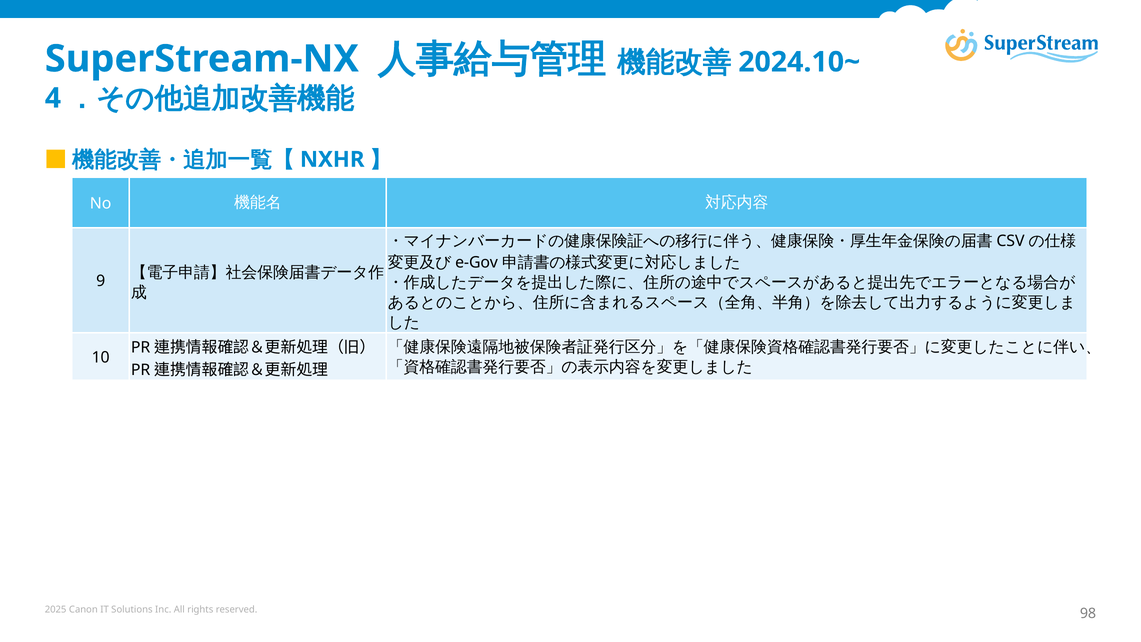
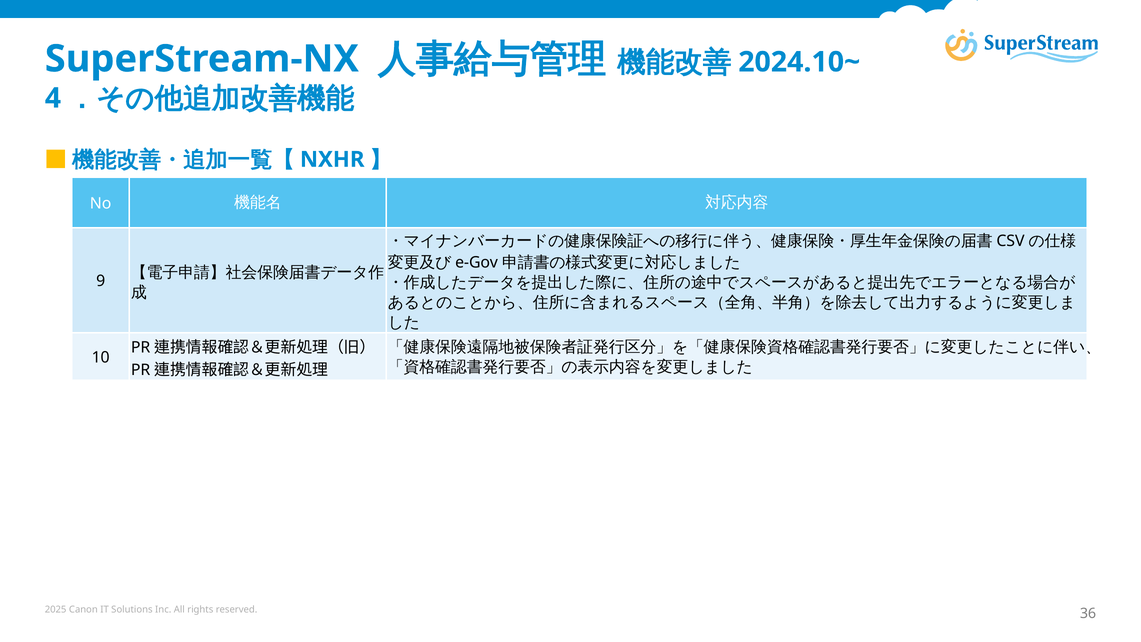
98: 98 -> 36
